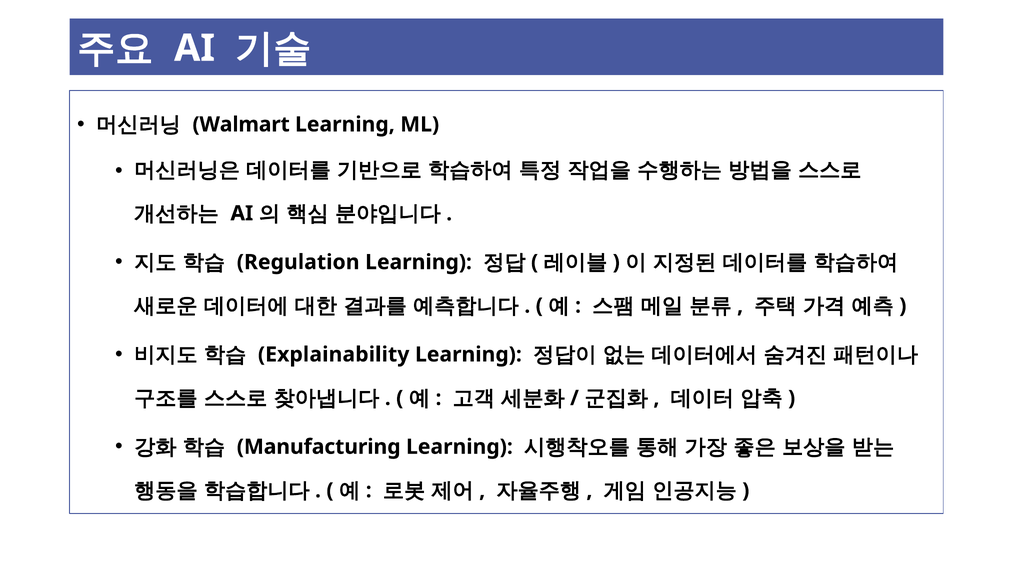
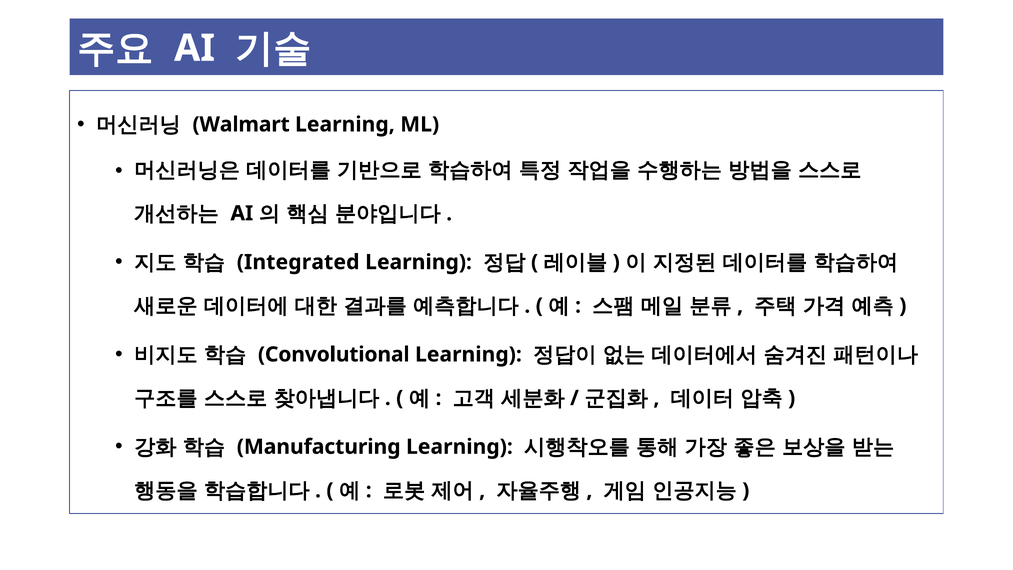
Regulation: Regulation -> Integrated
Explainability: Explainability -> Convolutional
